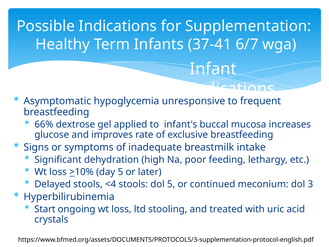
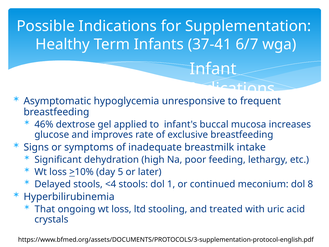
66%: 66% -> 46%
dol 5: 5 -> 1
3: 3 -> 8
Start: Start -> That
